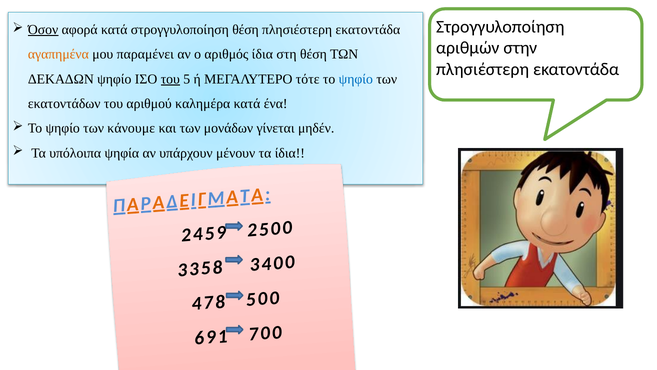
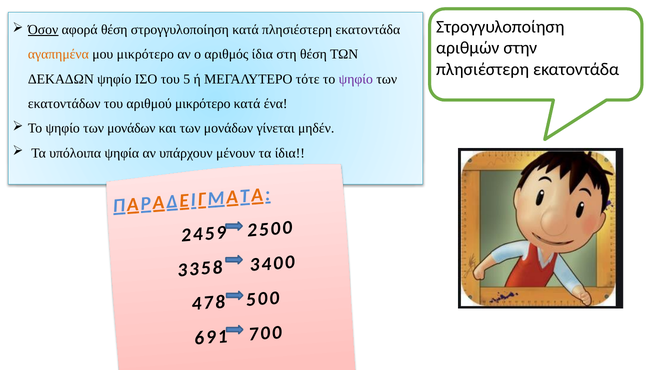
αφορά κατά: κατά -> θέση
στρογγυλοποίηση θέση: θέση -> κατά
μου παραμένει: παραμένει -> μικρότερο
του at (170, 79) underline: present -> none
ψηφίο at (356, 79) colour: blue -> purple
αριθμού καλημέρα: καλημέρα -> μικρότερο
ψηφίο των κάνουμε: κάνουμε -> μονάδων
